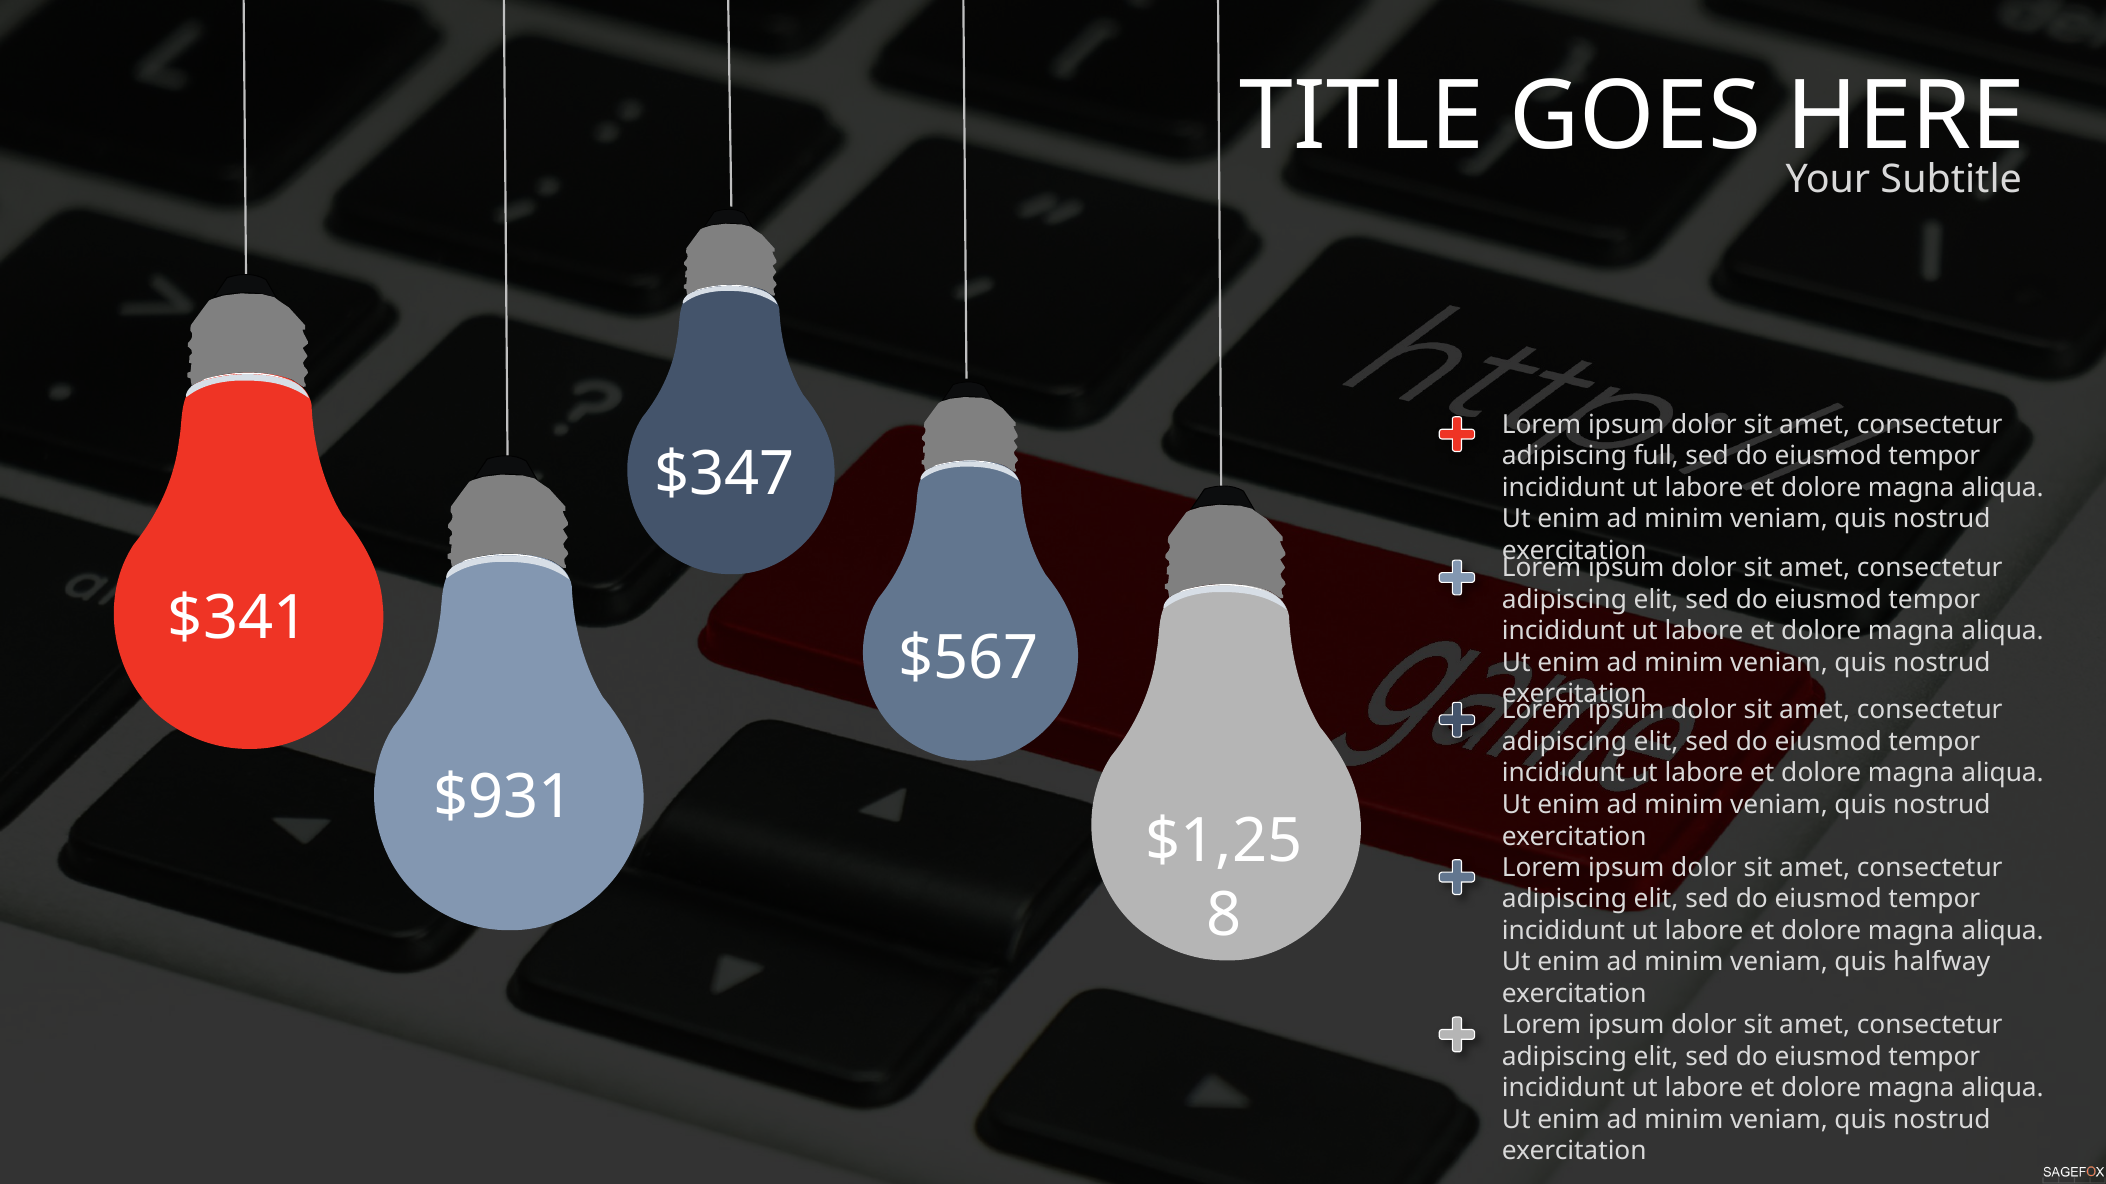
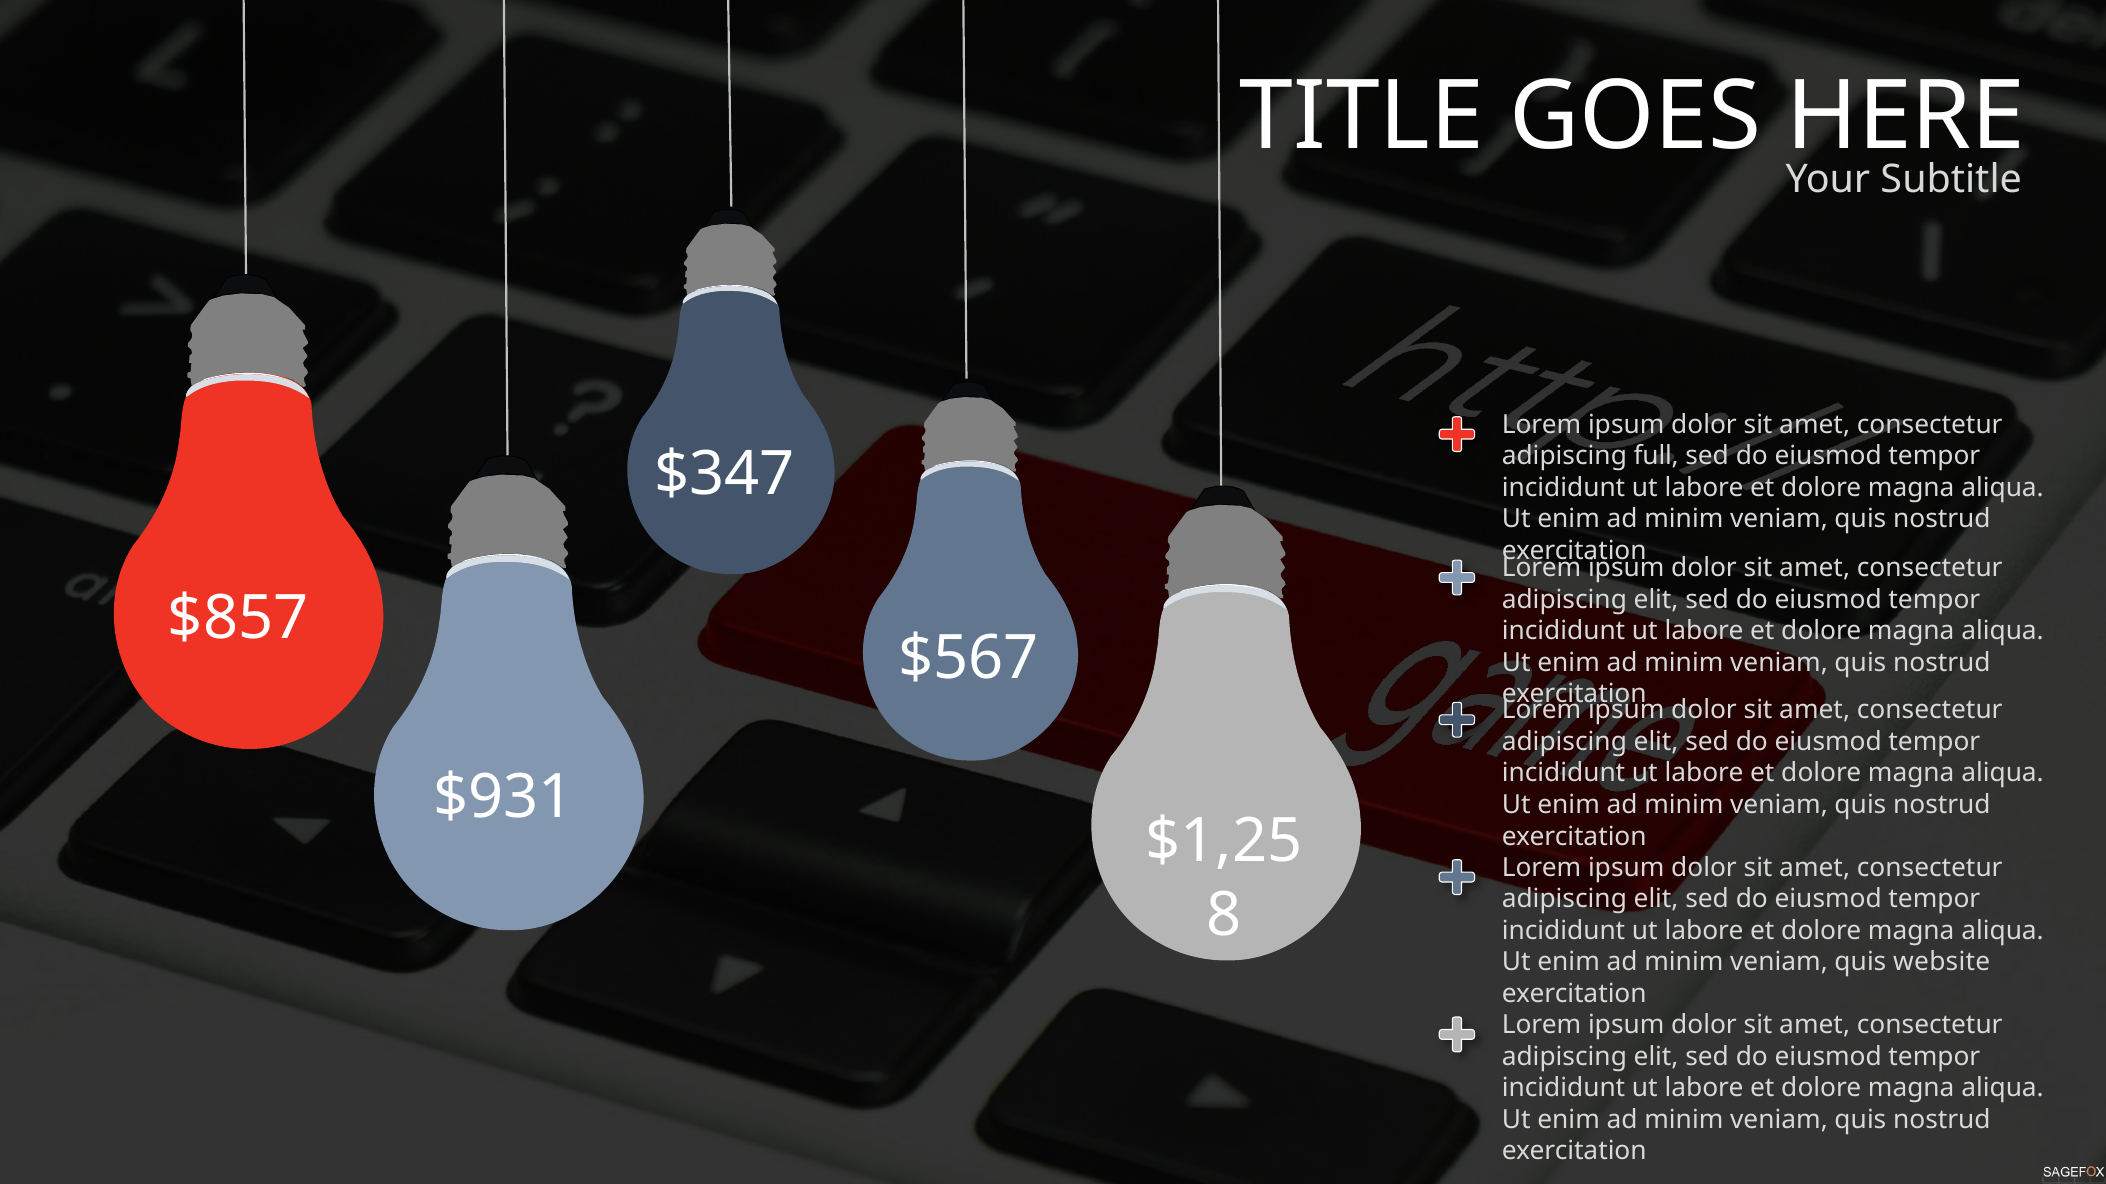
$341: $341 -> $857
halfway: halfway -> website
